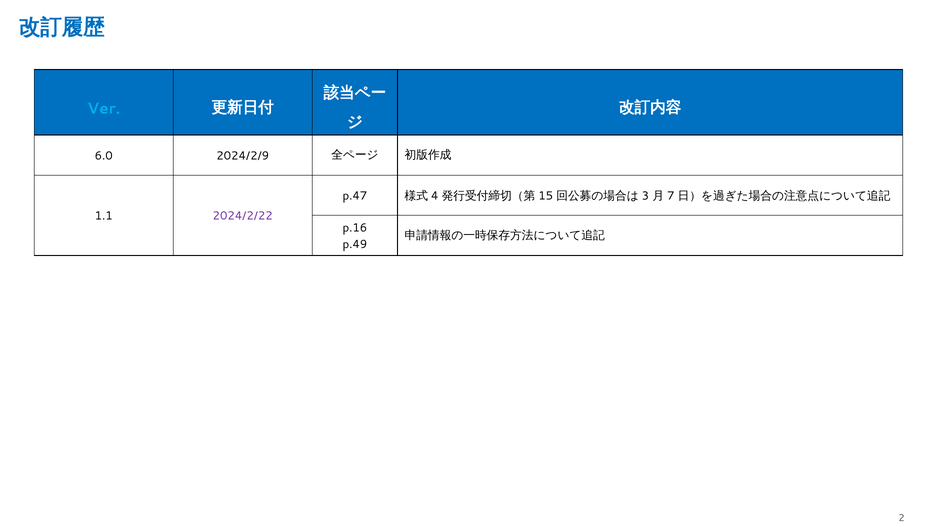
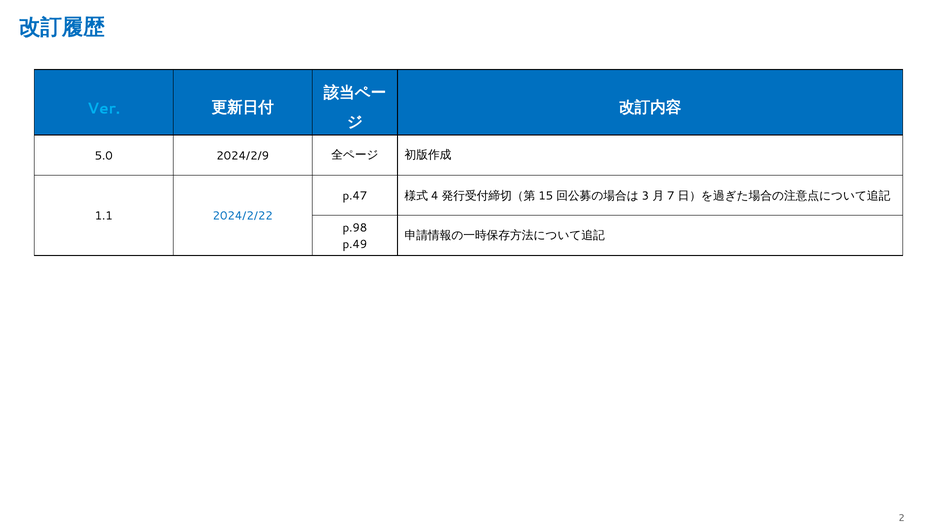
6.0: 6.0 -> 5.0
2024/2/22 colour: purple -> blue
p.16: p.16 -> p.98
